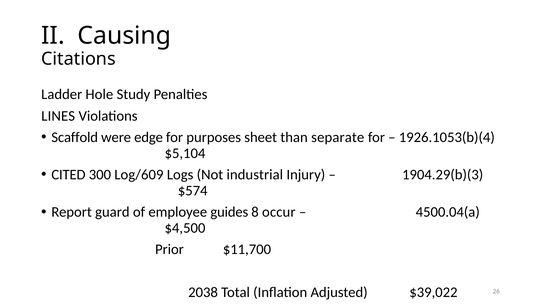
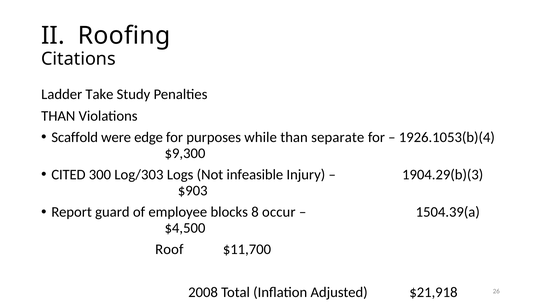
Causing: Causing -> Roofing
Hole: Hole -> Take
LINES at (58, 116): LINES -> THAN
sheet: sheet -> while
$5,104: $5,104 -> $9,300
Log/609: Log/609 -> Log/303
industrial: industrial -> infeasible
$574: $574 -> $903
guides: guides -> blocks
4500.04(a: 4500.04(a -> 1504.39(a
Prior: Prior -> Roof
2038: 2038 -> 2008
$39,022: $39,022 -> $21,918
